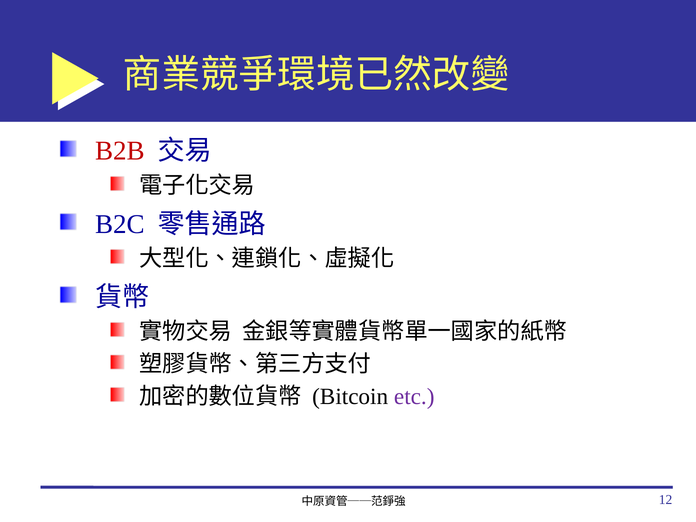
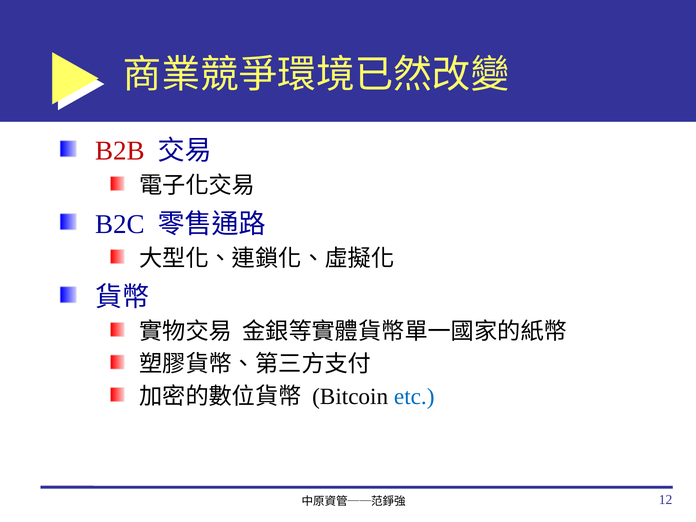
etc colour: purple -> blue
